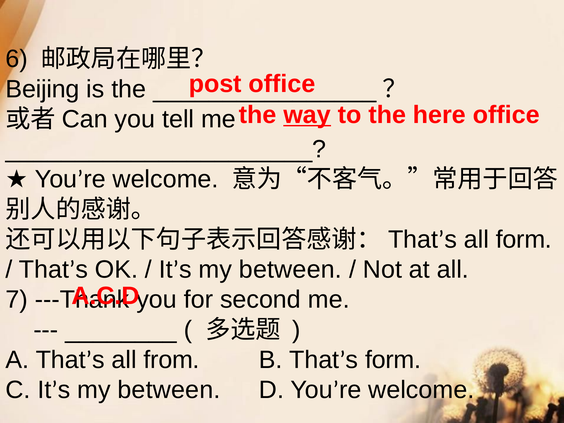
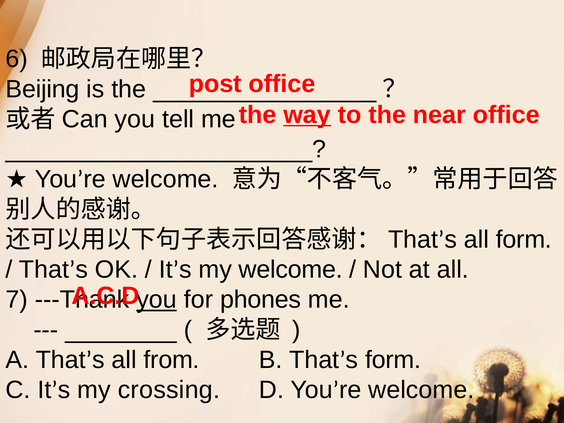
here: here -> near
between at (290, 270): between -> welcome
you at (157, 300) underline: none -> present
second: second -> phones
C It’s my between: between -> crossing
